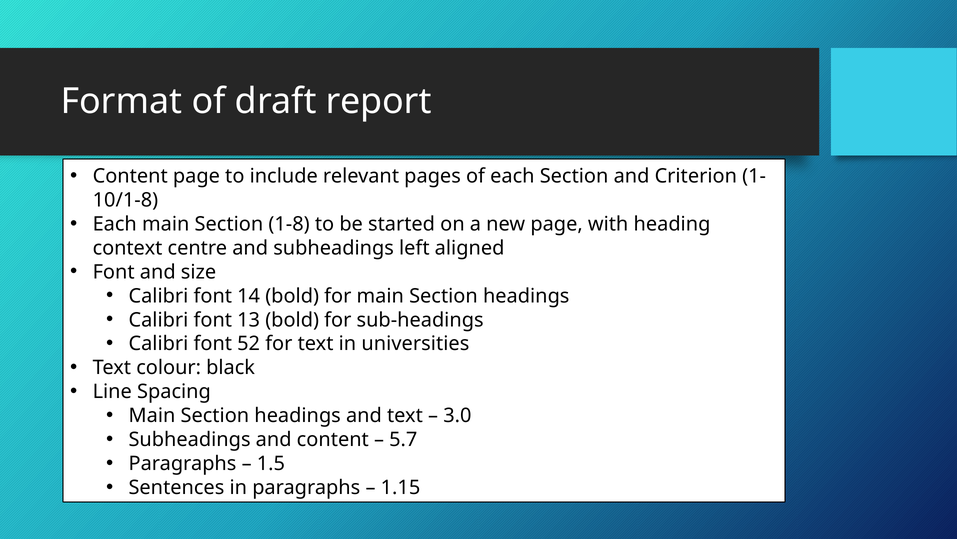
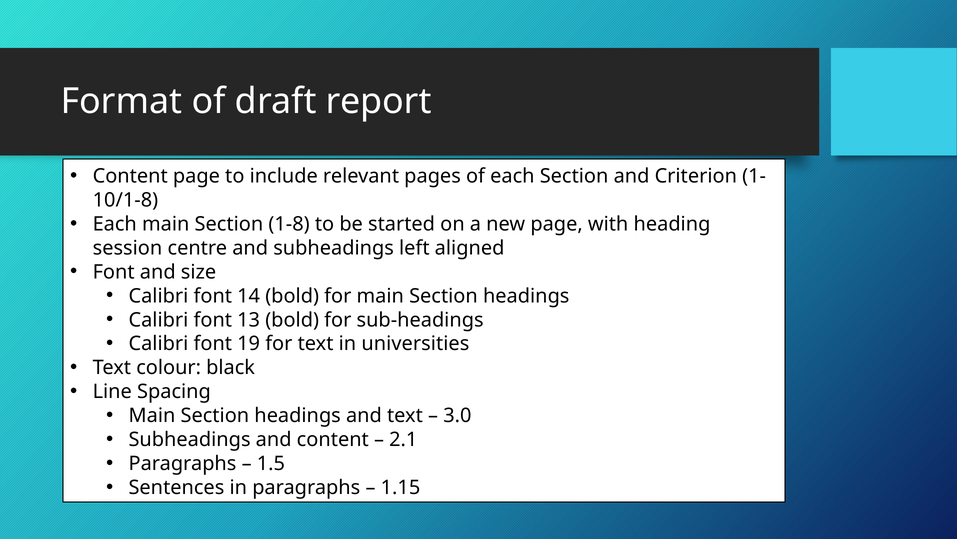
context: context -> session
52: 52 -> 19
5.7: 5.7 -> 2.1
